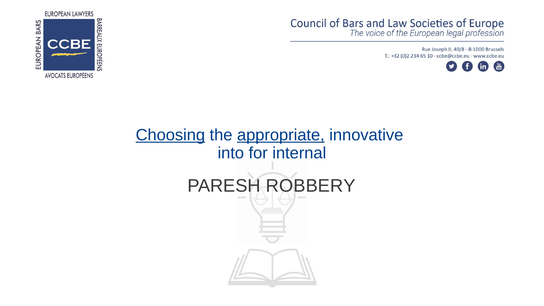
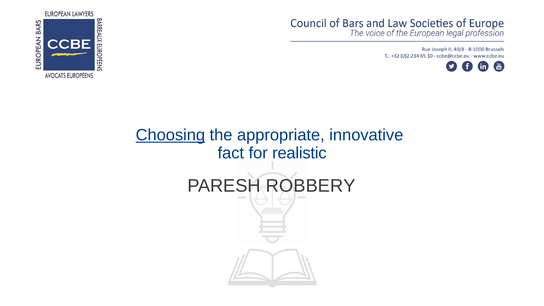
appropriate underline: present -> none
into: into -> fact
internal: internal -> realistic
